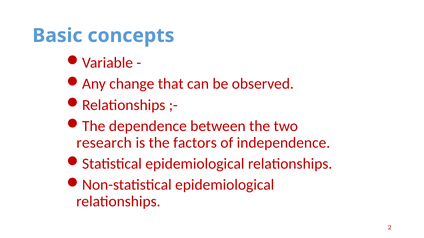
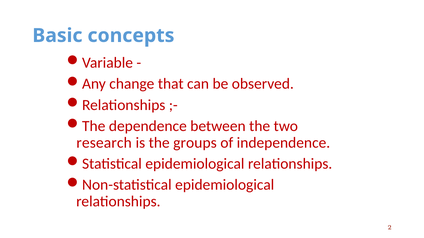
factors: factors -> groups
